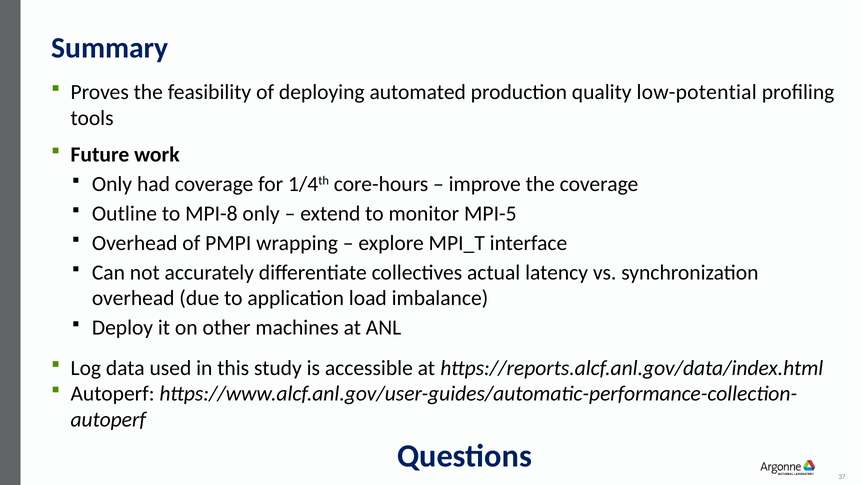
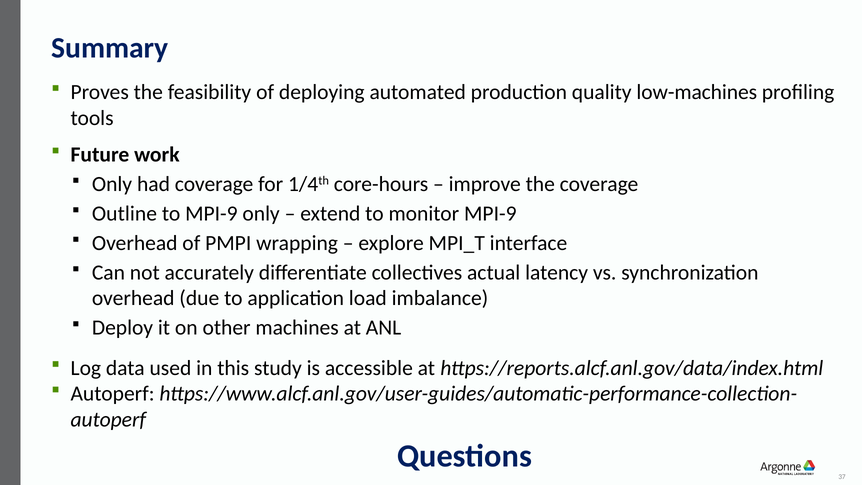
low-potential: low-potential -> low-machines
to MPI-8: MPI-8 -> MPI-9
monitor MPI-5: MPI-5 -> MPI-9
